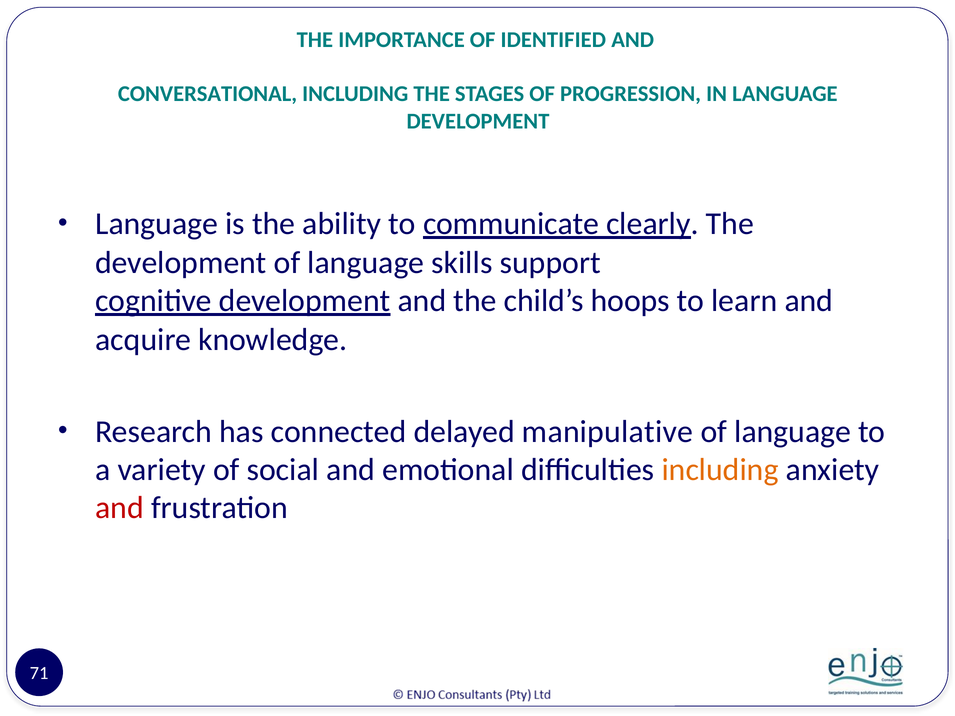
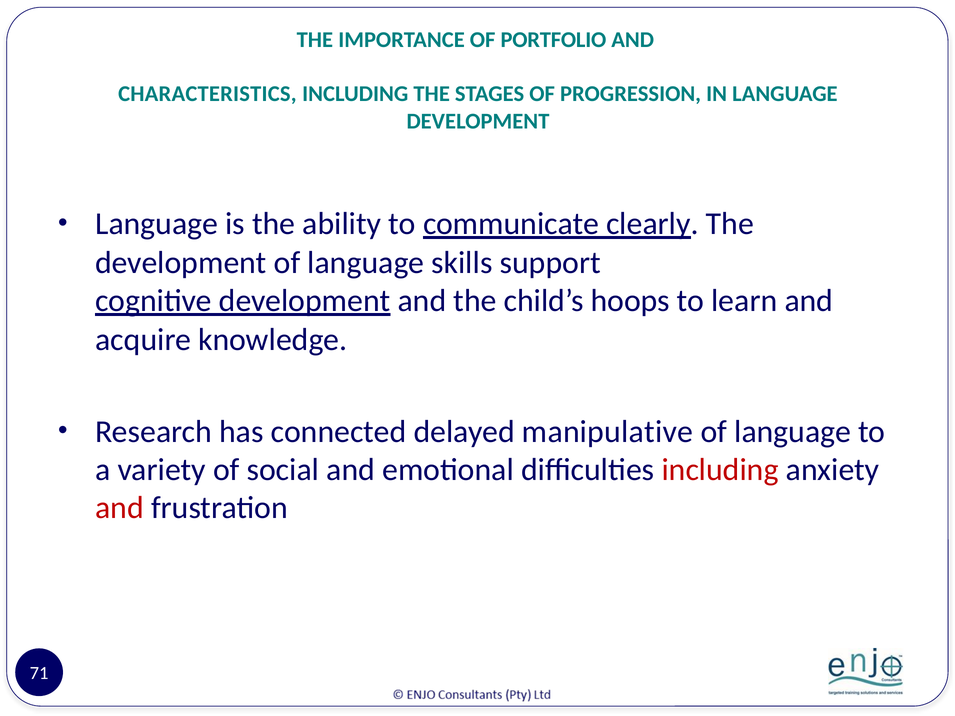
IDENTIFIED: IDENTIFIED -> PORTFOLIO
CONVERSATIONAL: CONVERSATIONAL -> CHARACTERISTICS
including at (720, 470) colour: orange -> red
